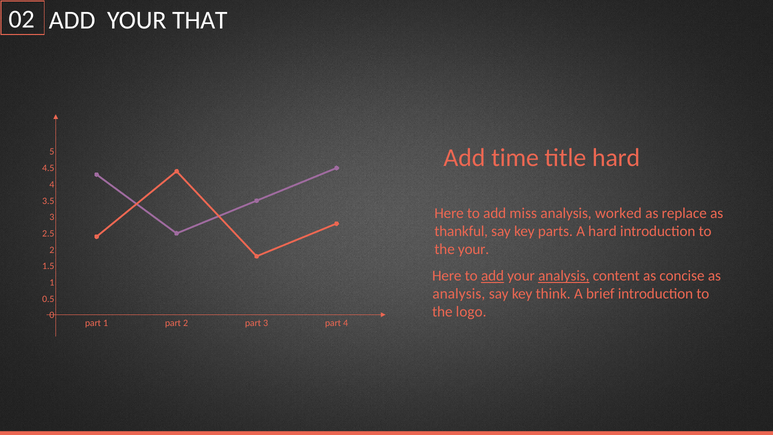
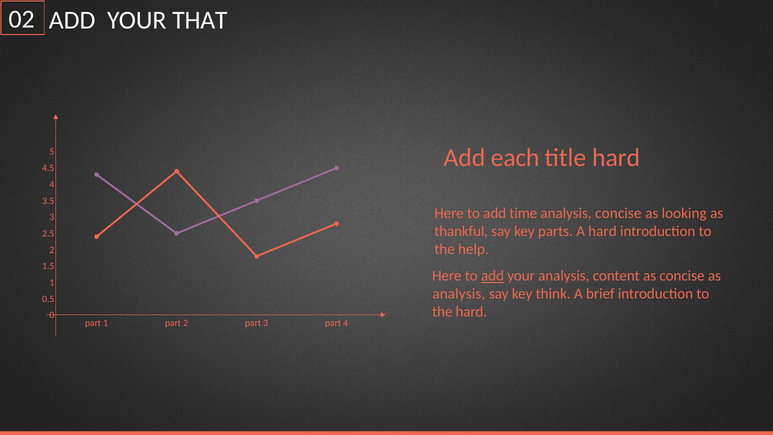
time: time -> each
miss: miss -> time
analysis worked: worked -> concise
replace: replace -> looking
the your: your -> help
analysis at (564, 276) underline: present -> none
the logo: logo -> hard
